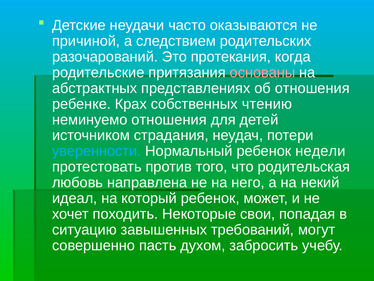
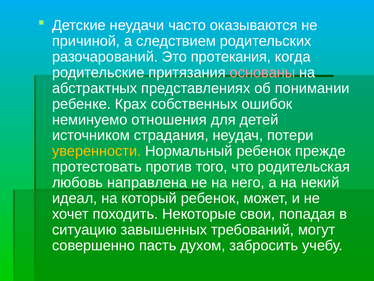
об отношения: отношения -> понимании
чтению: чтению -> ошибок
уверенности colour: light blue -> yellow
недели: недели -> прежде
